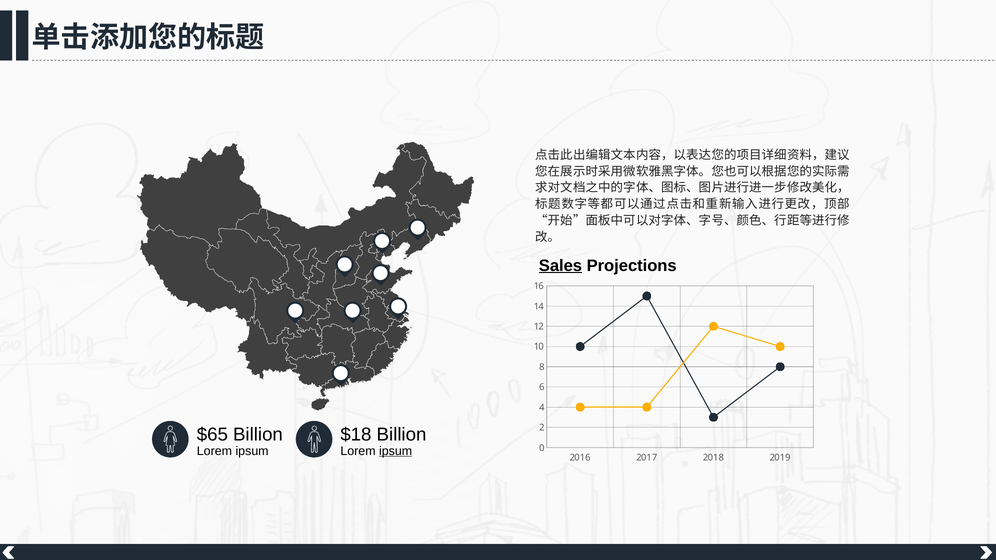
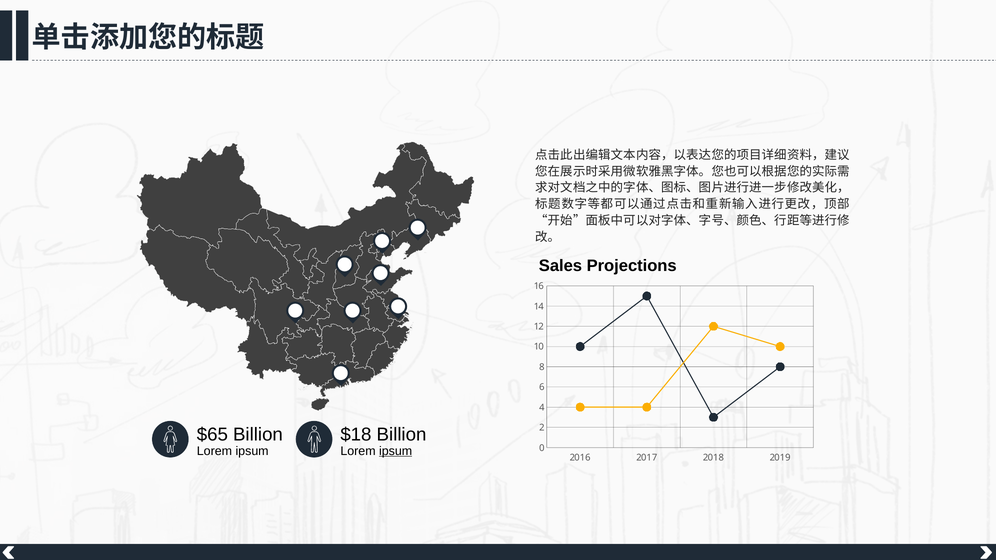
Sales underline: present -> none
